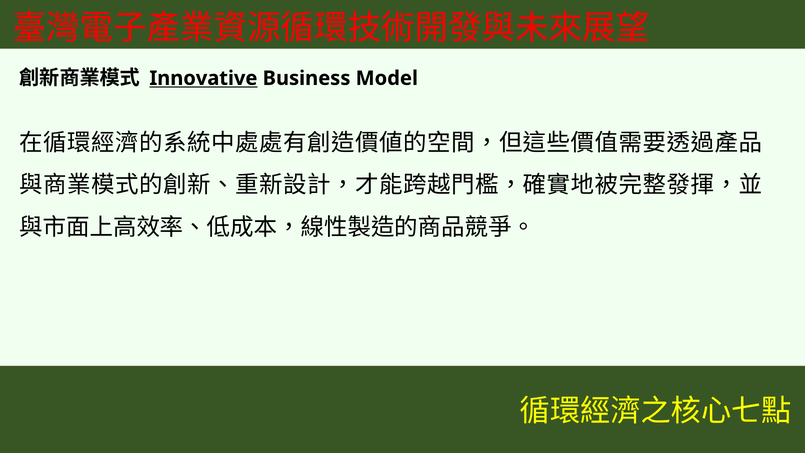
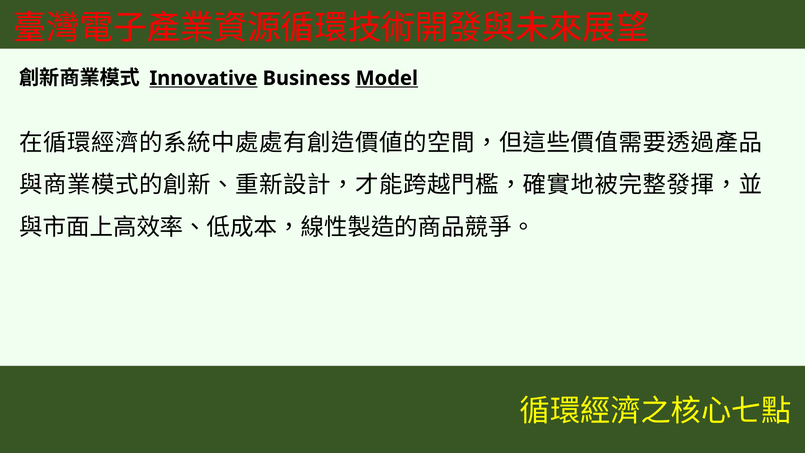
Model underline: none -> present
